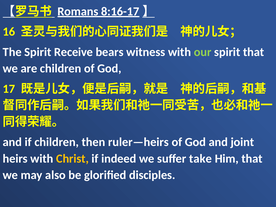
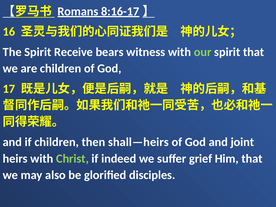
ruler—heirs: ruler—heirs -> shall—heirs
Christ colour: yellow -> light green
take: take -> grief
